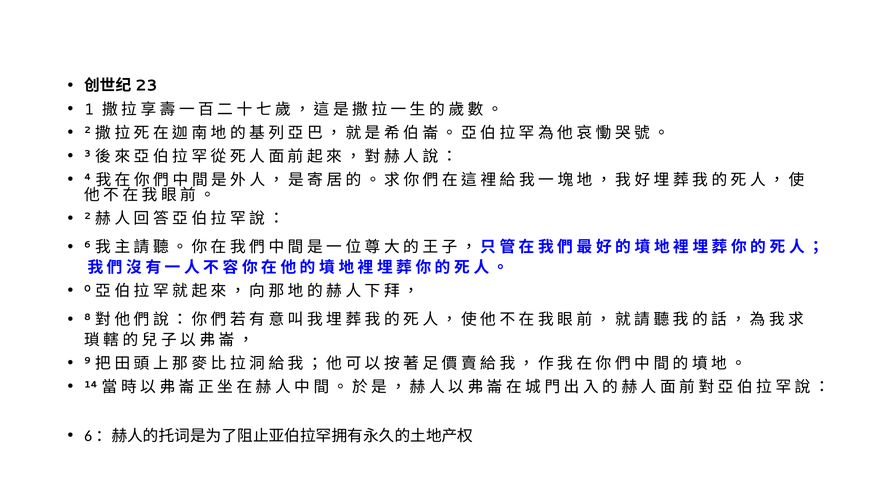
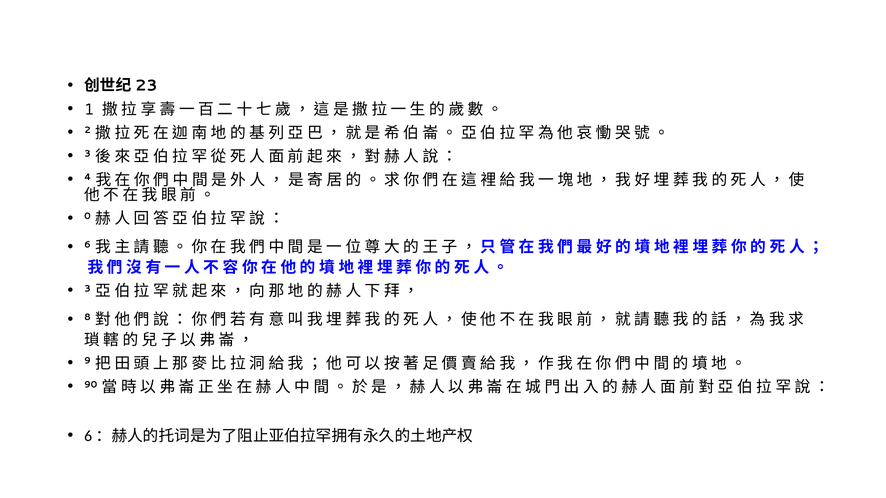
2 at (87, 216): 2 -> 0
0 at (87, 289): 0 -> 3
14: 14 -> 90
